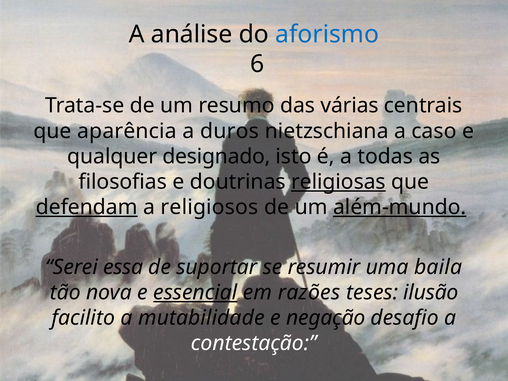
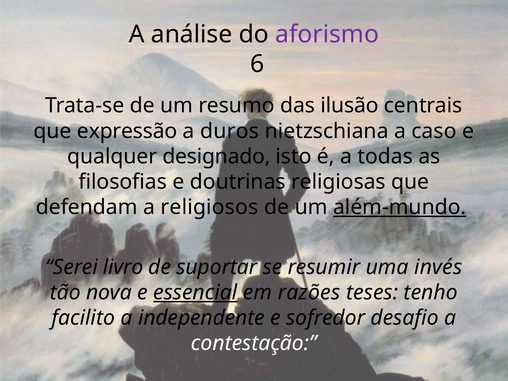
aforismo colour: blue -> purple
várias: várias -> ilusão
aparência: aparência -> expressão
religiosas underline: present -> none
defendam underline: present -> none
essa: essa -> livro
baila: baila -> invés
ilusão: ilusão -> tenho
mutabilidade: mutabilidade -> independente
negação: negação -> sofredor
